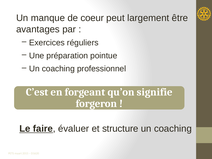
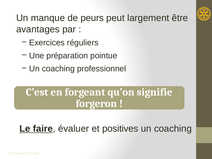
coeur: coeur -> peurs
structure: structure -> positives
